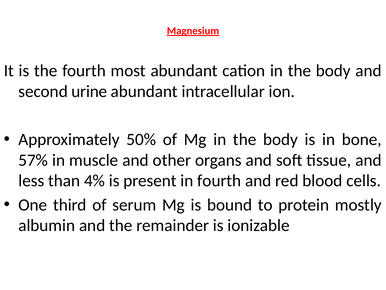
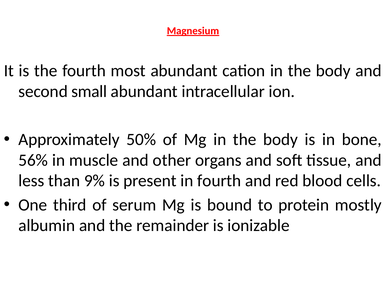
urine: urine -> small
57%: 57% -> 56%
4%: 4% -> 9%
